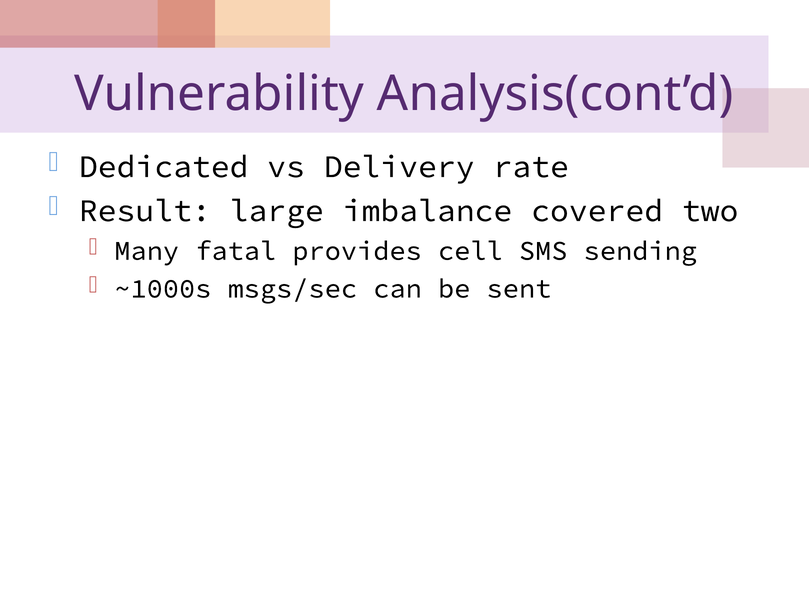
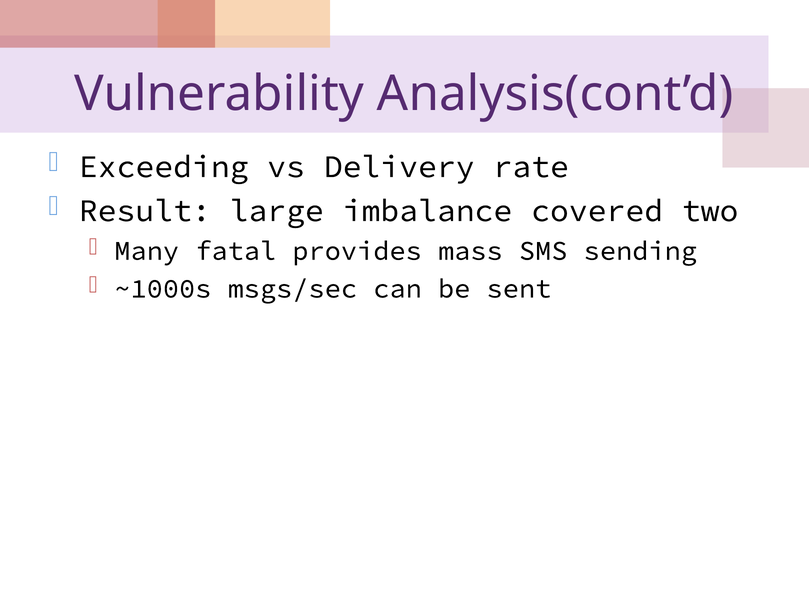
Dedicated: Dedicated -> Exceeding
cell: cell -> mass
